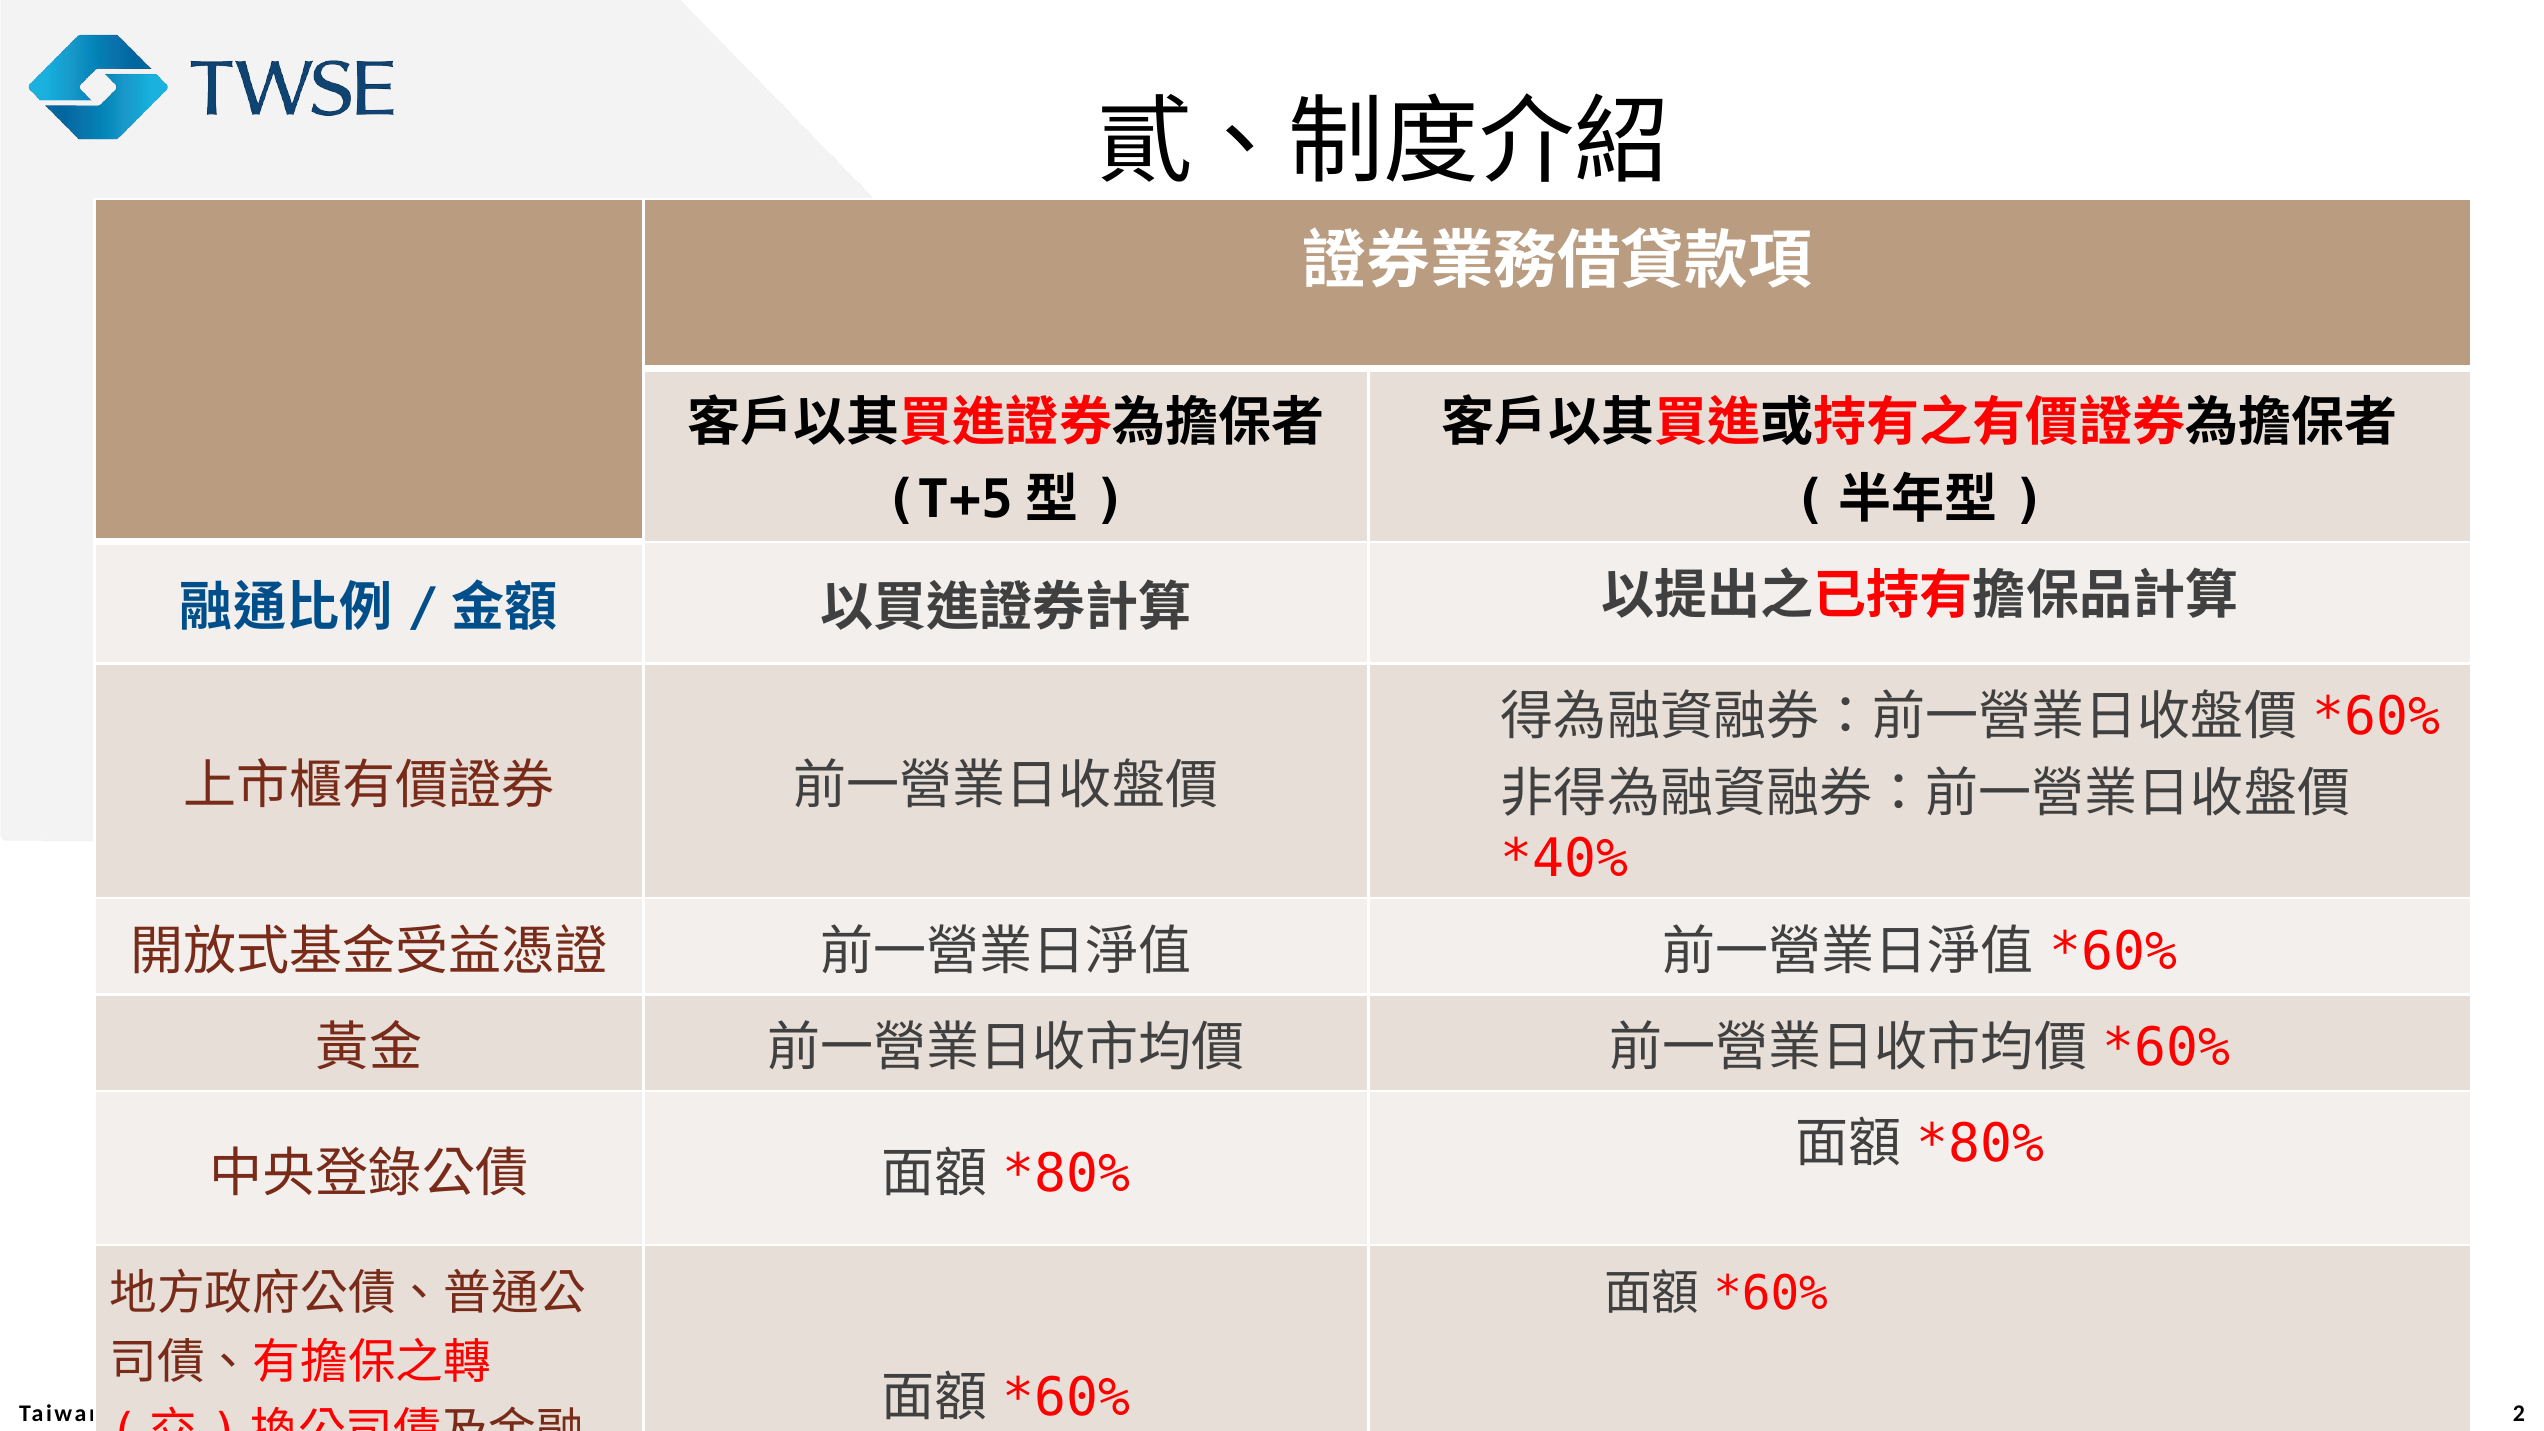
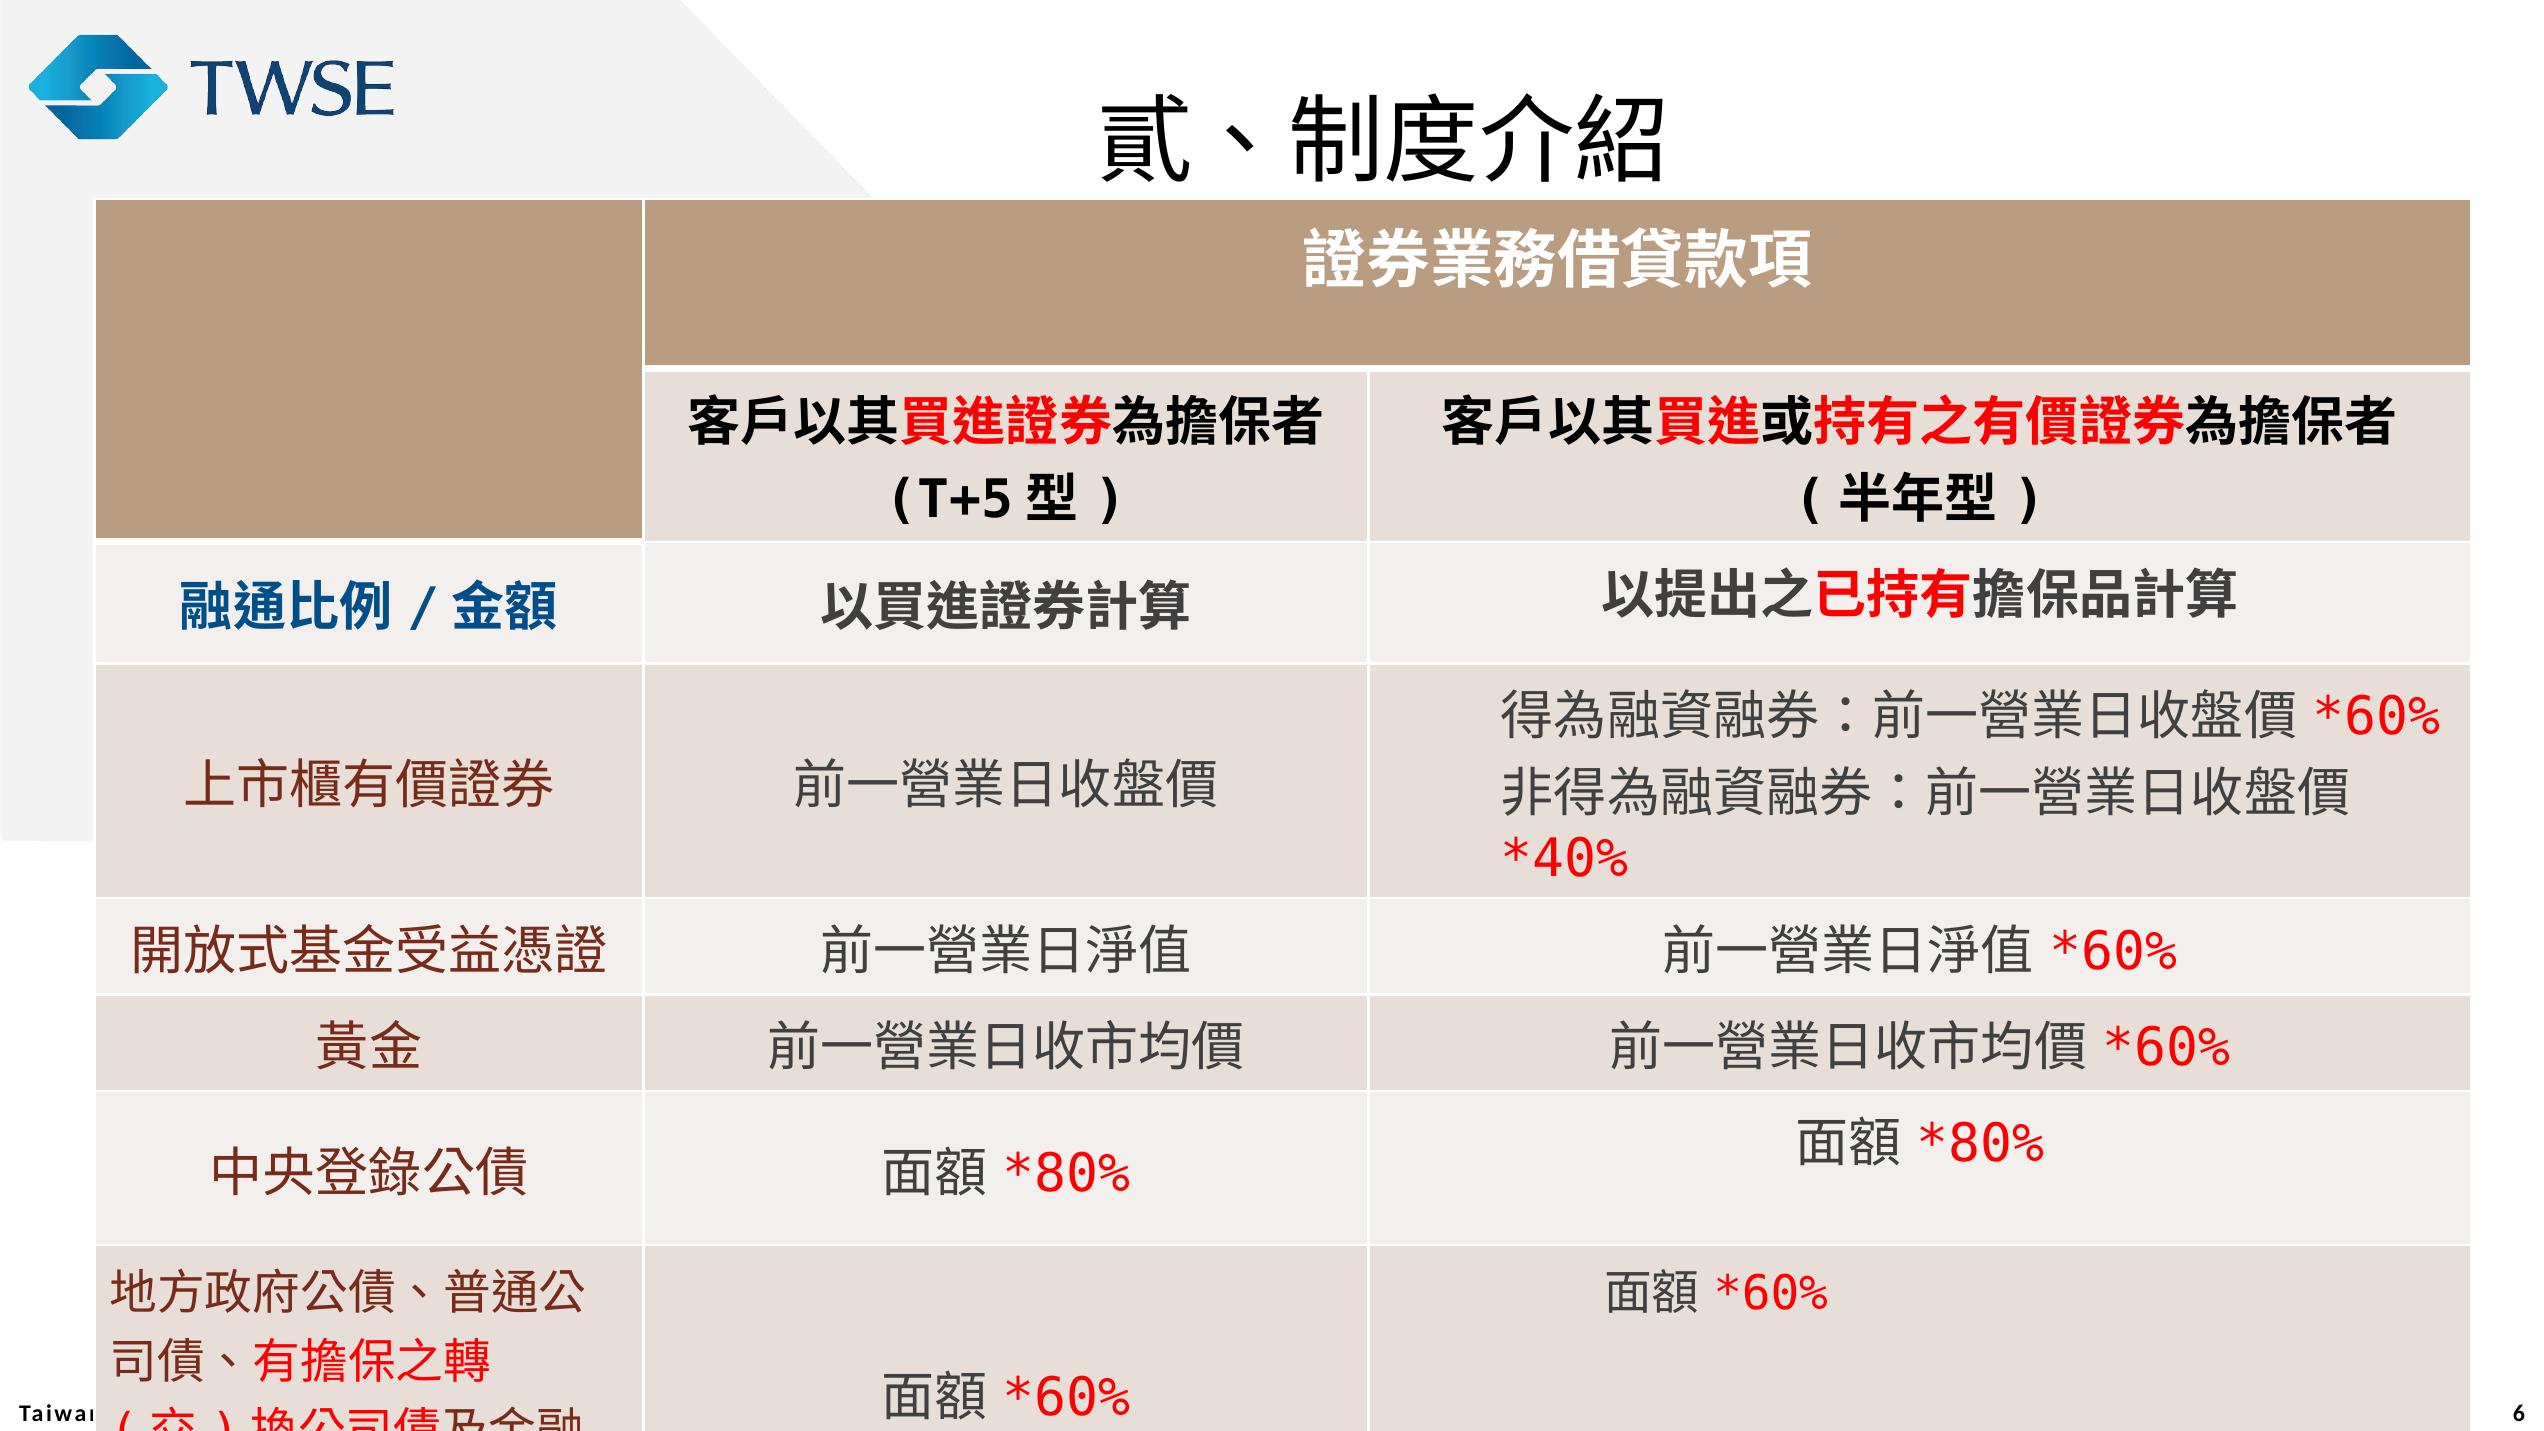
2: 2 -> 6
